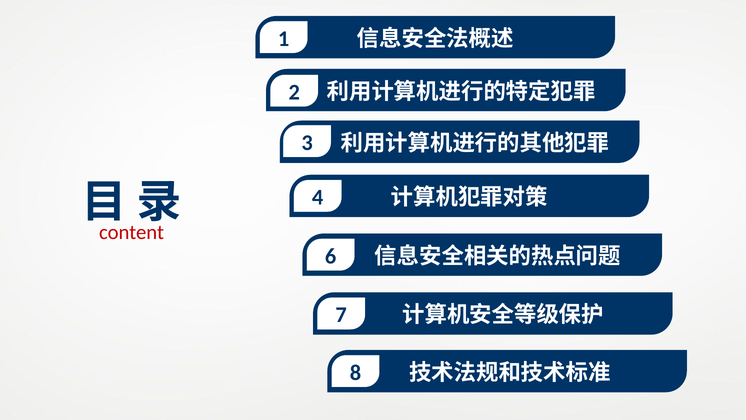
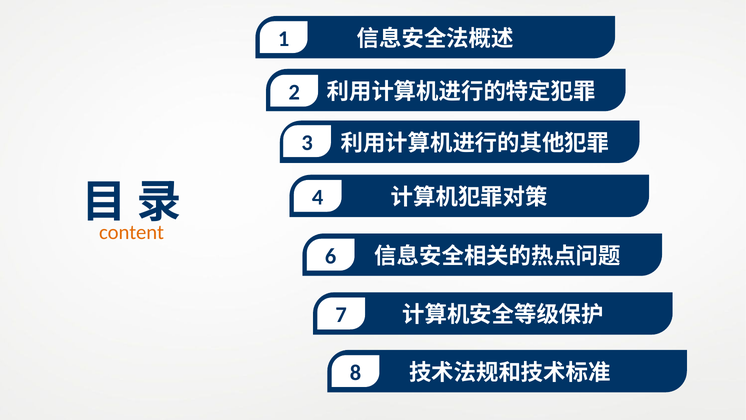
content colour: red -> orange
